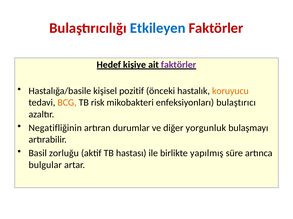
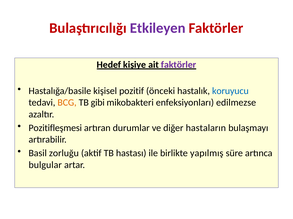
Etkileyen colour: blue -> purple
koruyucu colour: orange -> blue
risk: risk -> gibi
bulaştırıcı: bulaştırıcı -> edilmezse
Negatifliğinin: Negatifliğinin -> Pozitifleşmesi
yorgunluk: yorgunluk -> hastaların
